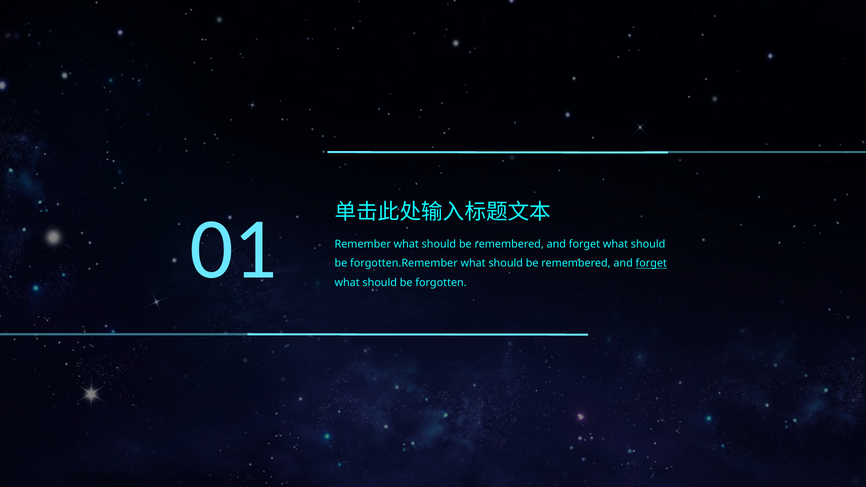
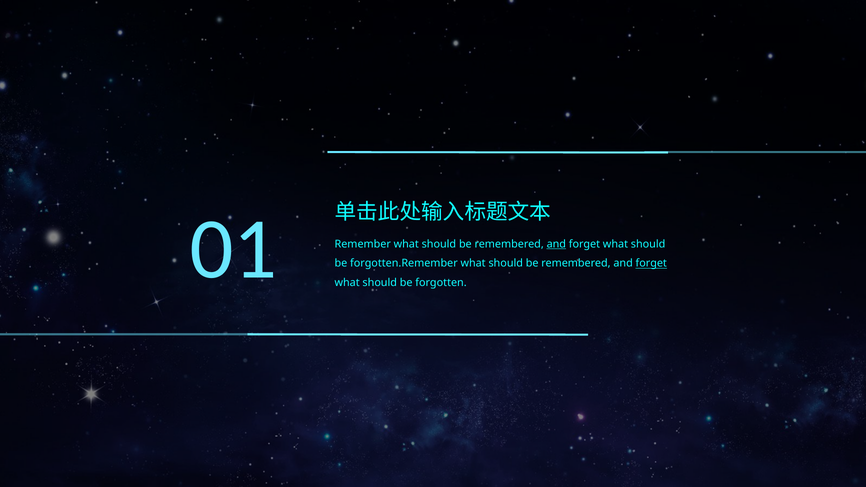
and at (556, 244) underline: none -> present
